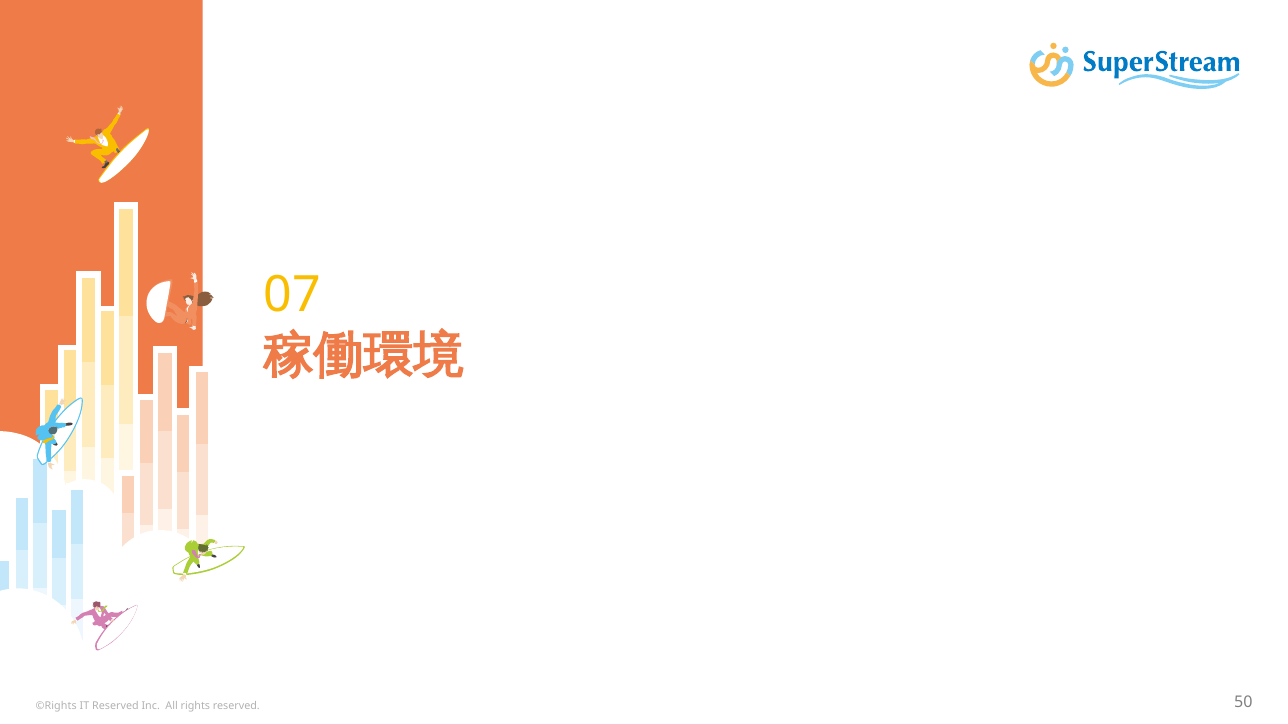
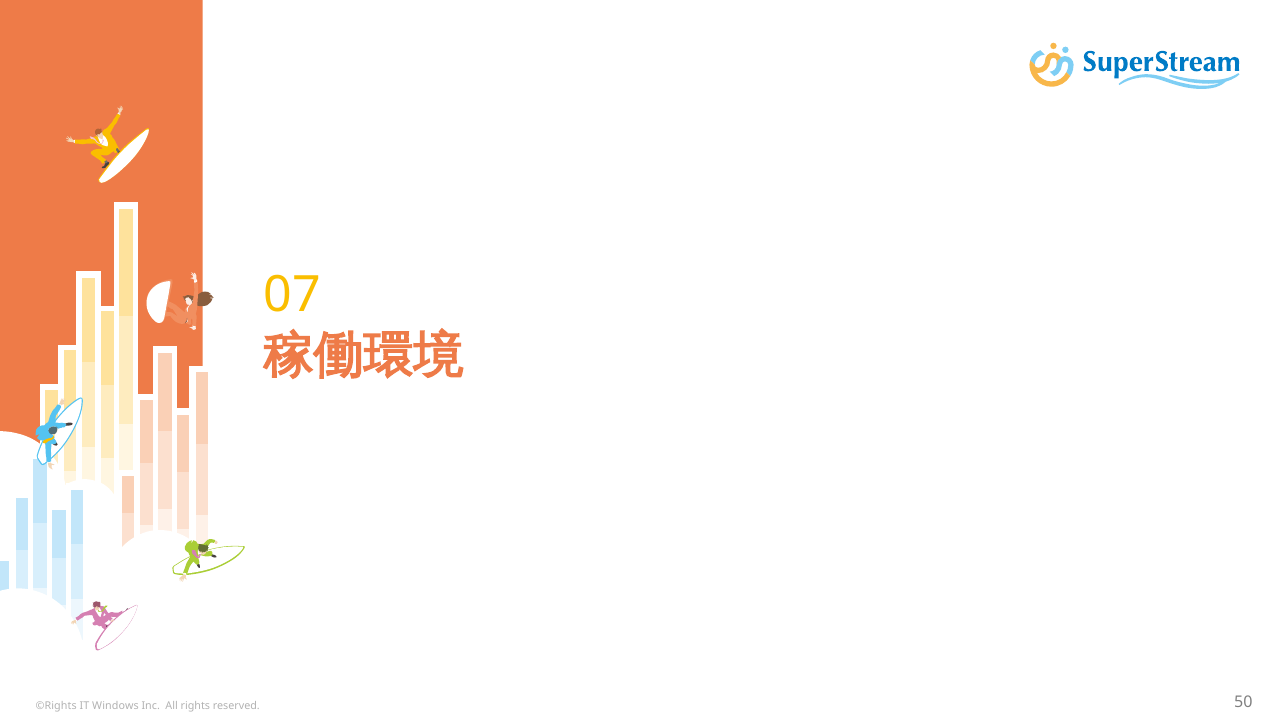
IT Reserved: Reserved -> Windows
